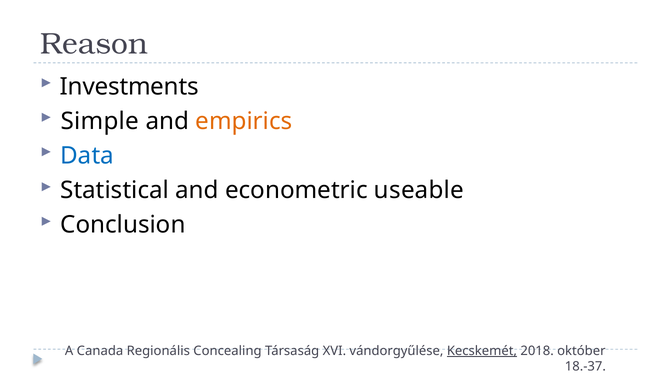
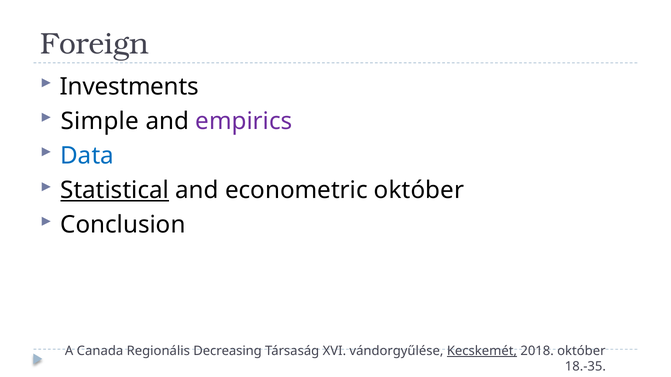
Reason: Reason -> Foreign
empirics colour: orange -> purple
Statistical underline: none -> present
econometric useable: useable -> október
Concealing: Concealing -> Decreasing
18.-37: 18.-37 -> 18.-35
